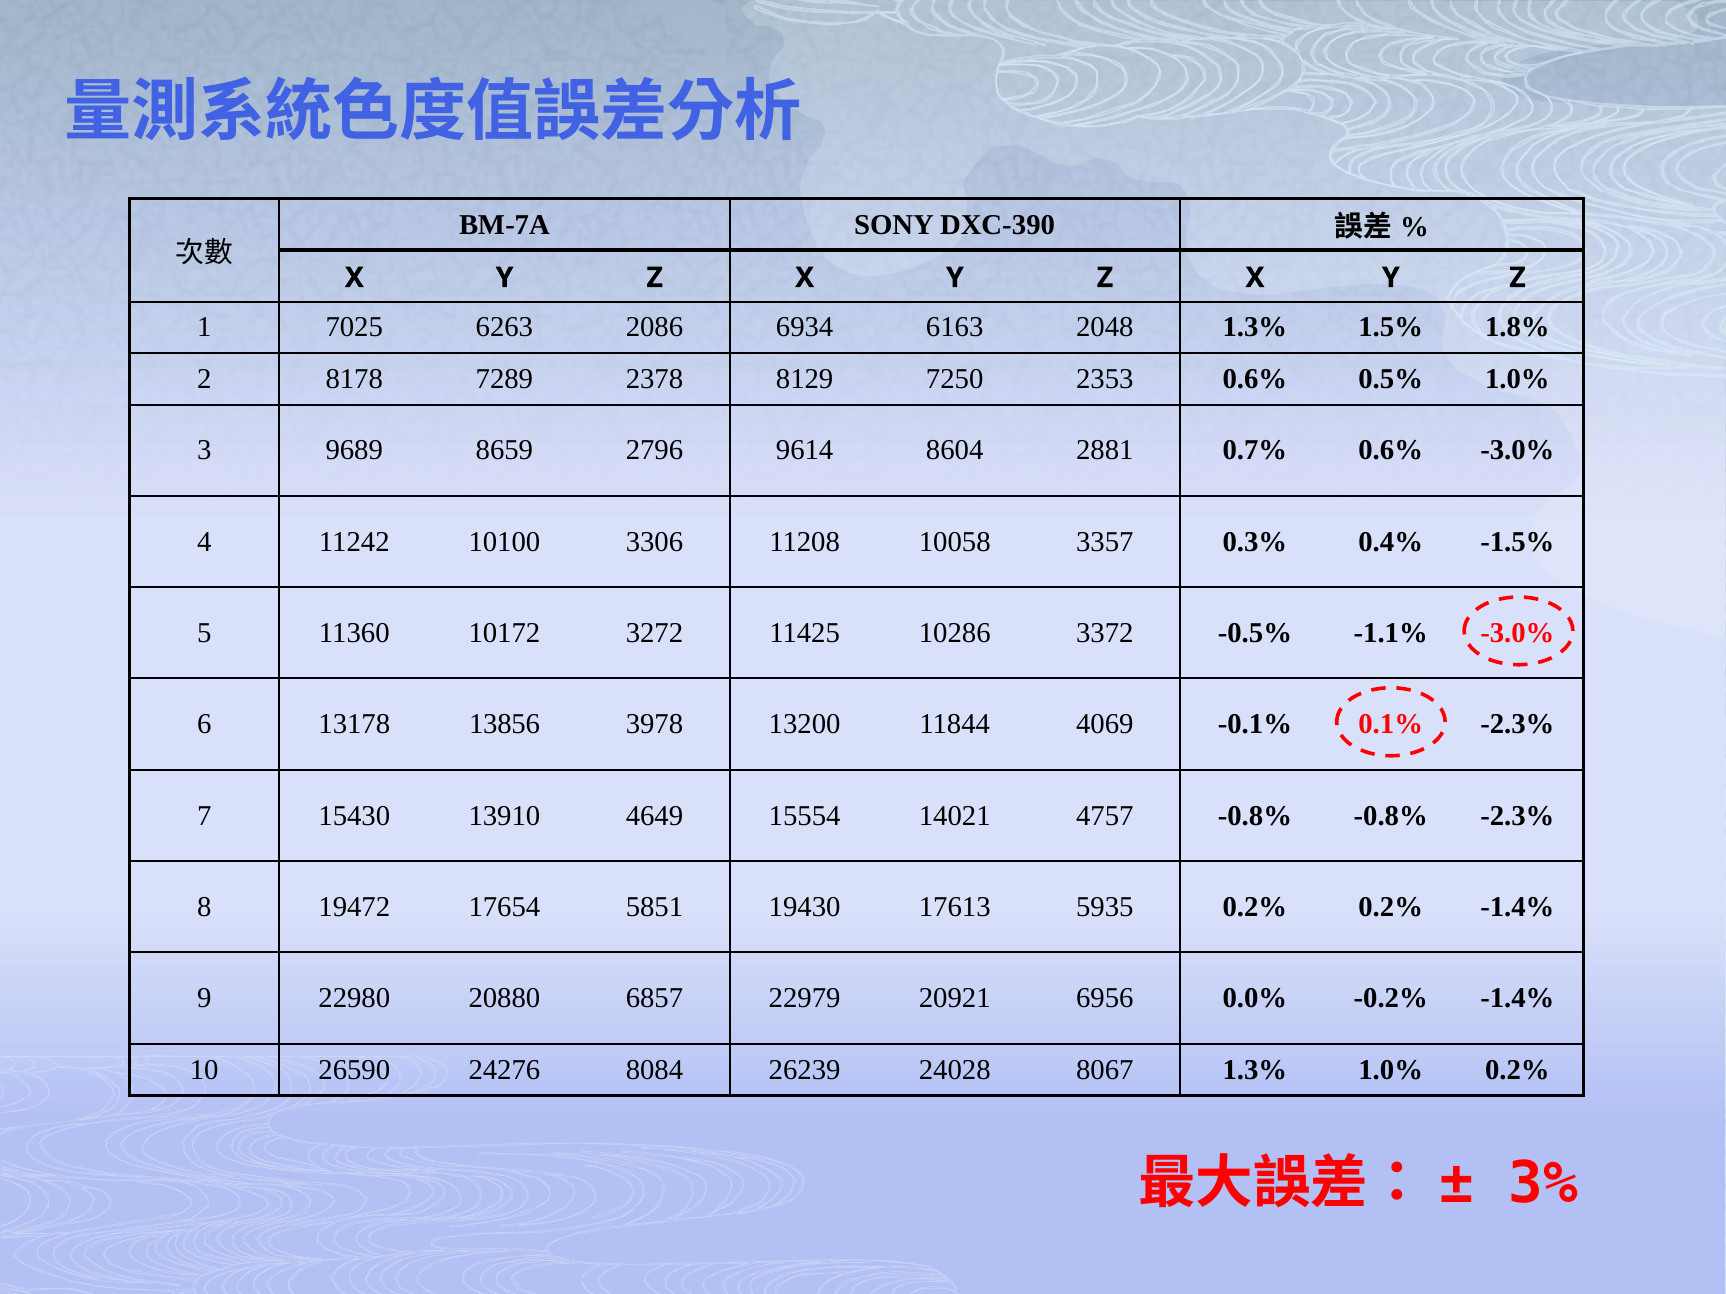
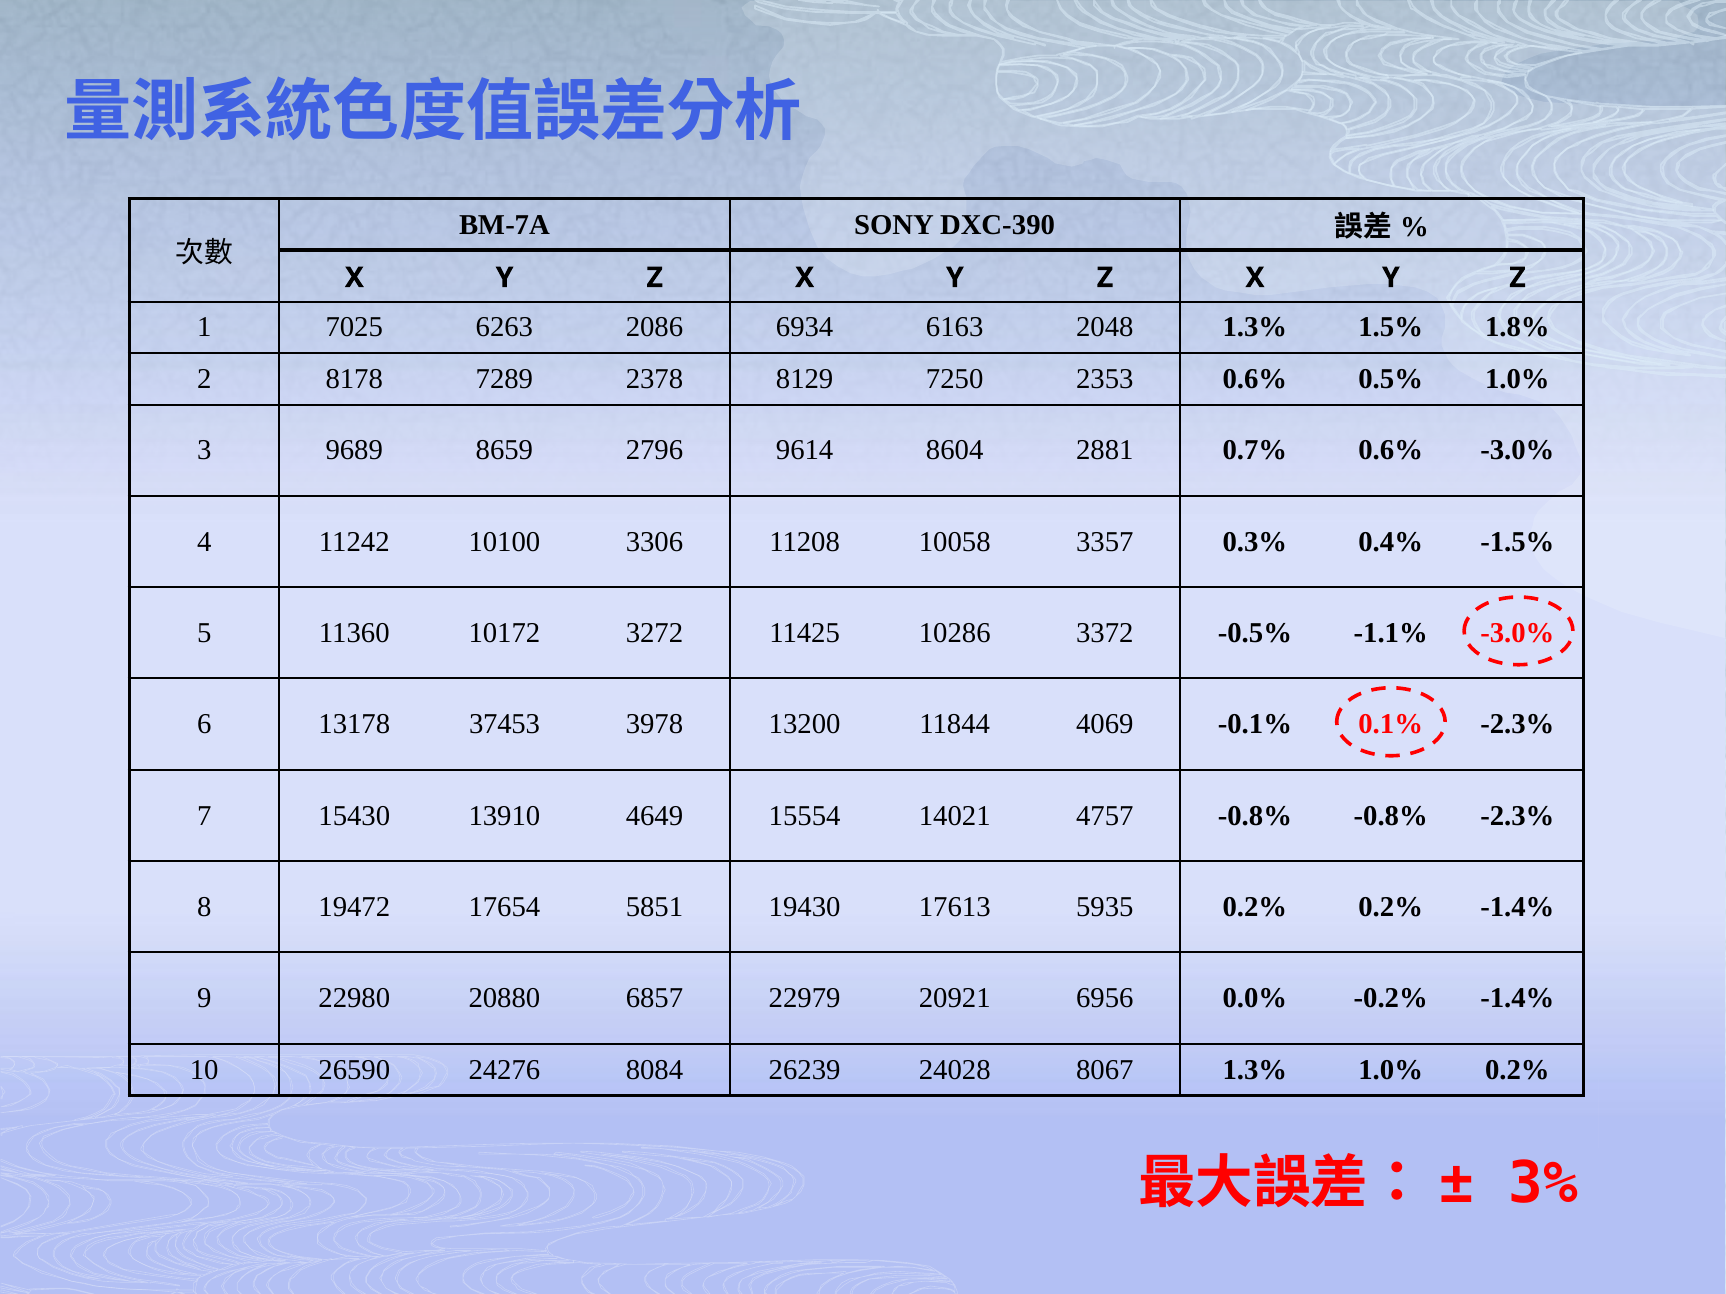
13856: 13856 -> 37453
